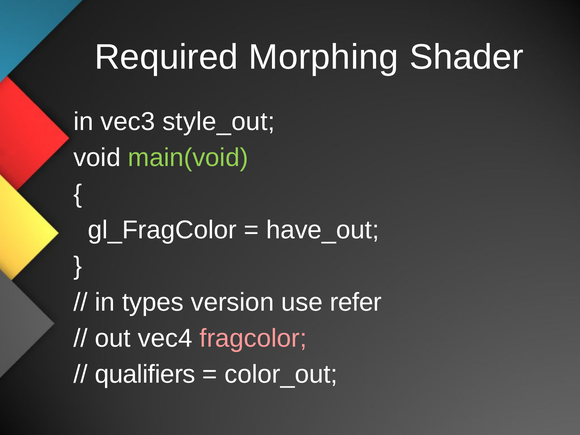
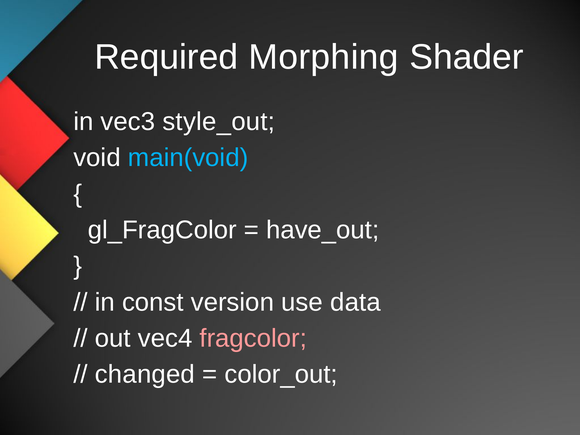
main(void colour: light green -> light blue
types: types -> const
refer: refer -> data
qualifiers: qualifiers -> changed
